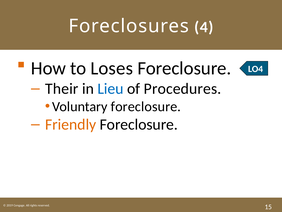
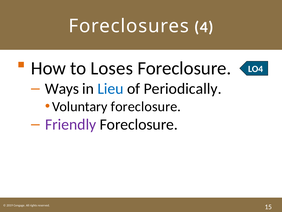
Their: Their -> Ways
Procedures: Procedures -> Periodically
Friendly colour: orange -> purple
